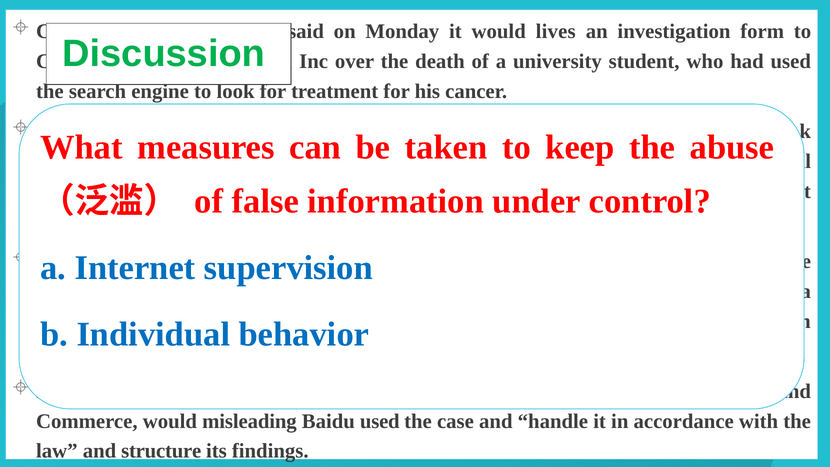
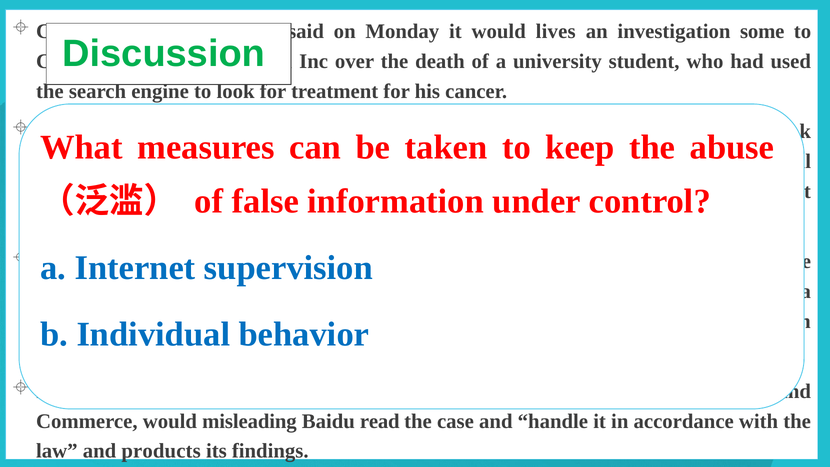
investigation form: form -> some
Baidu used: used -> read
structure: structure -> products
